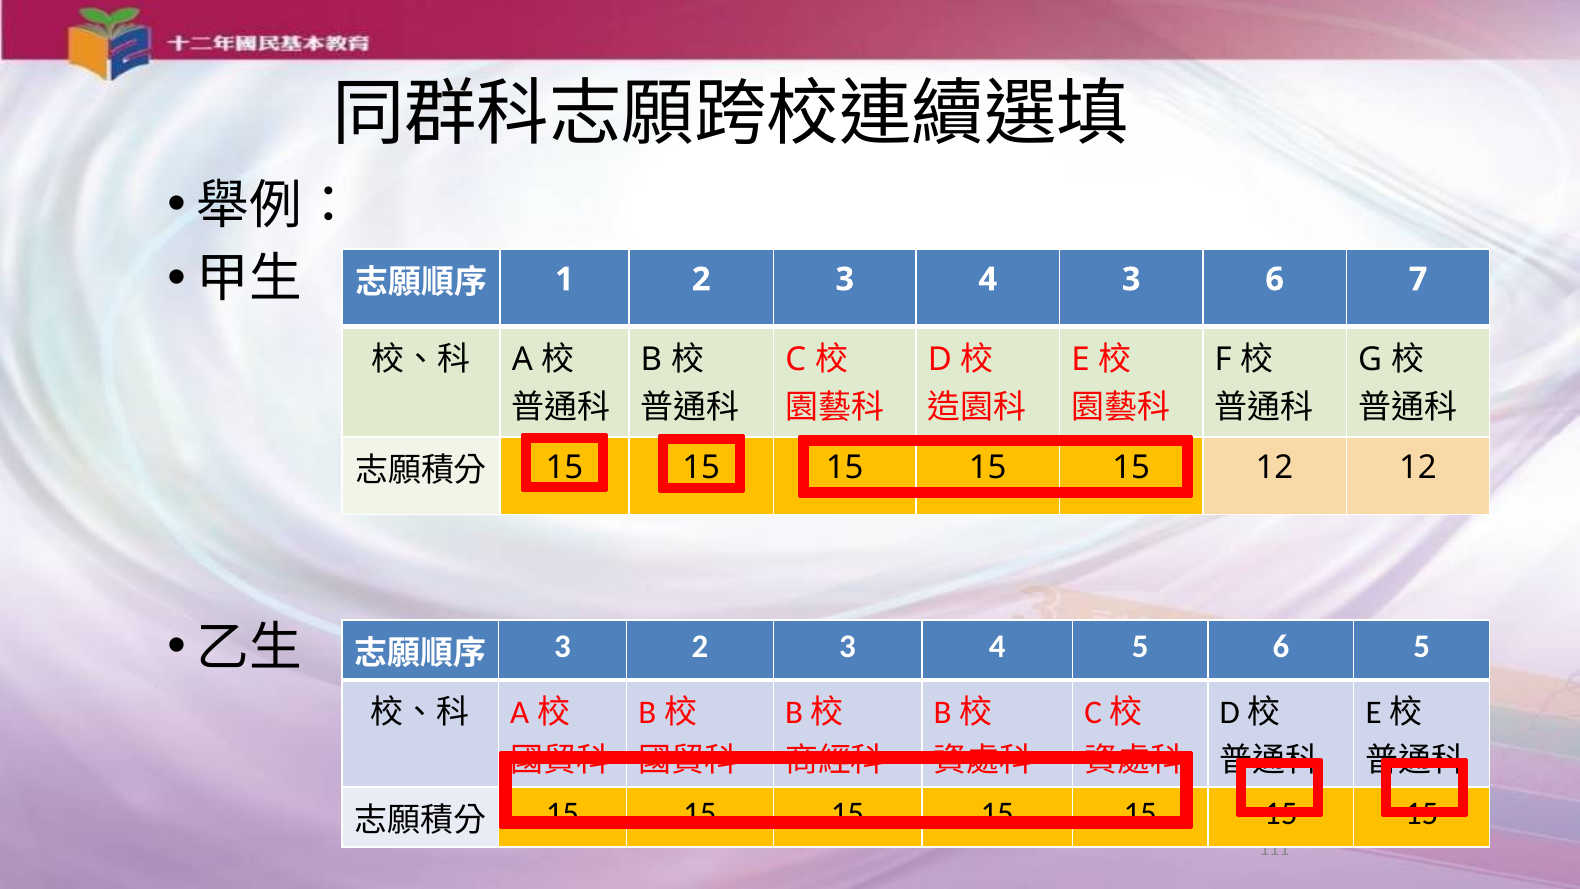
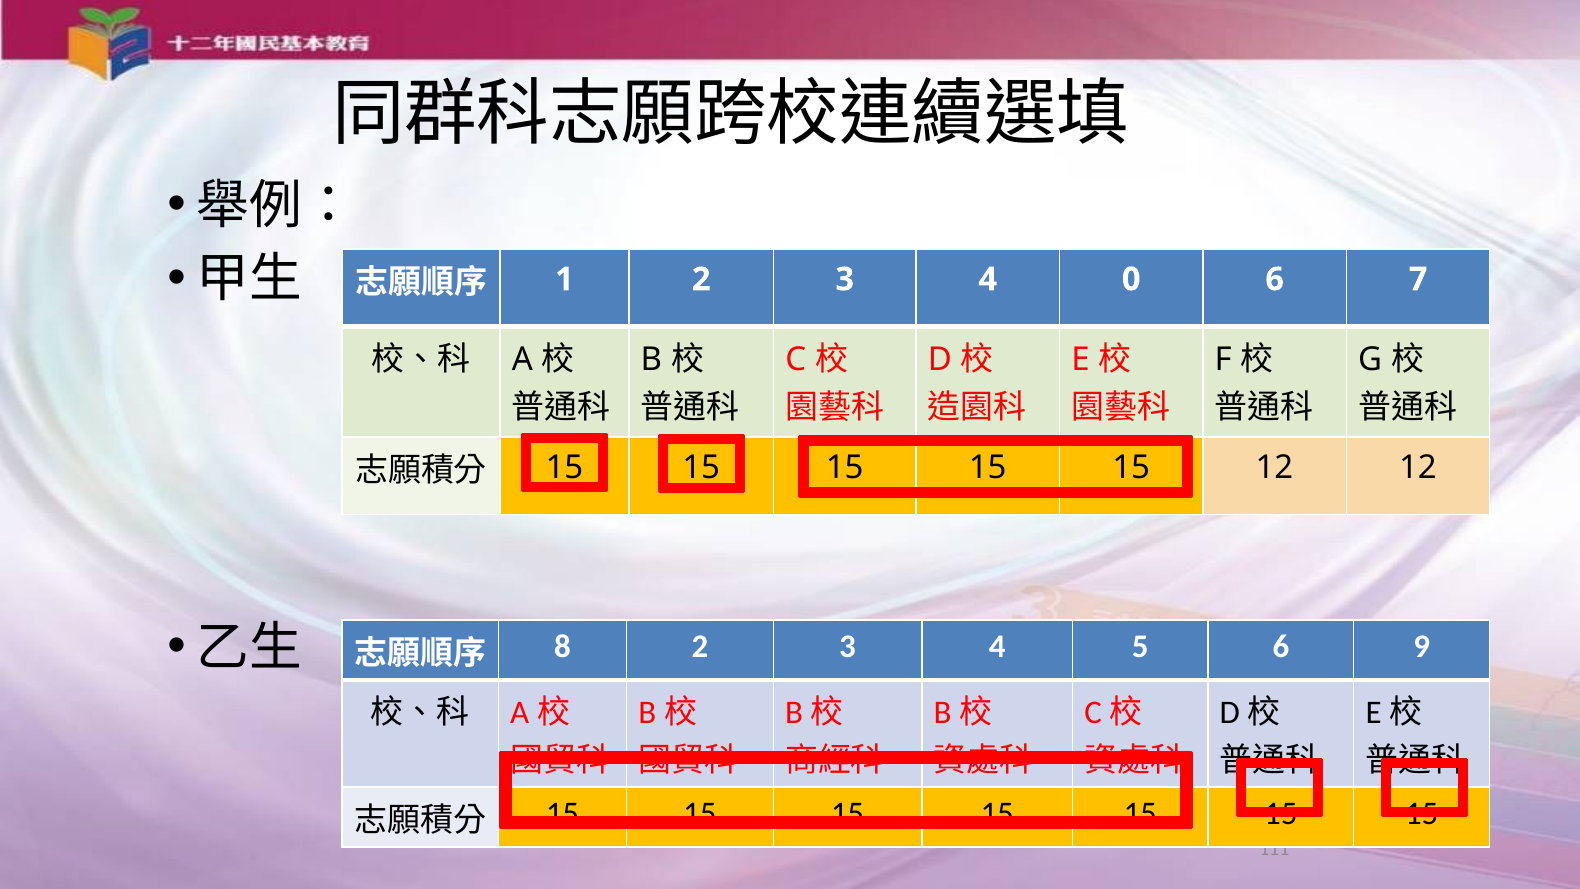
4 3: 3 -> 0
3 at (562, 646): 3 -> 8
6 5: 5 -> 9
